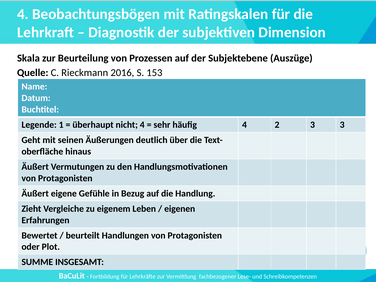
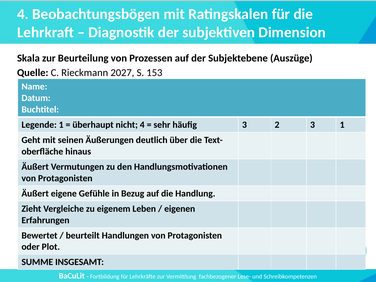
2016: 2016 -> 2027
häufig 4: 4 -> 3
3 3: 3 -> 1
